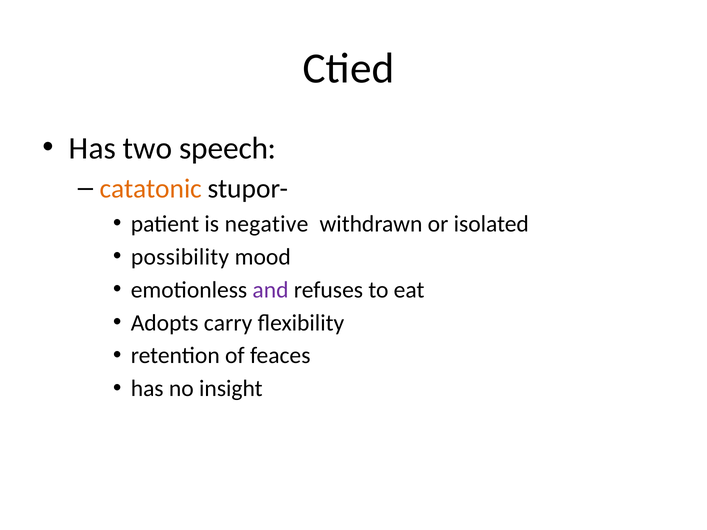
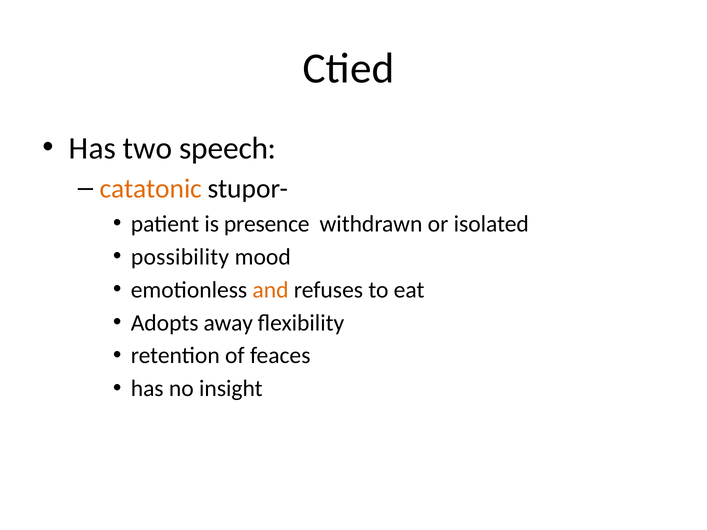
negative: negative -> presence
and colour: purple -> orange
carry: carry -> away
